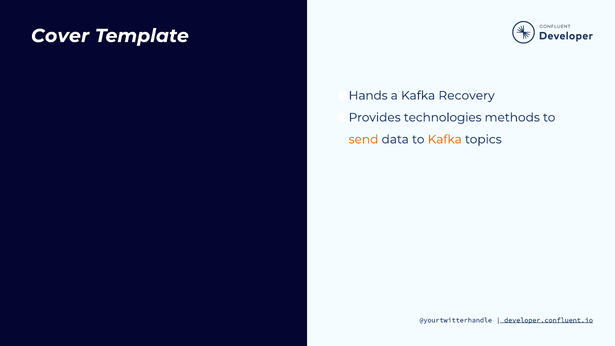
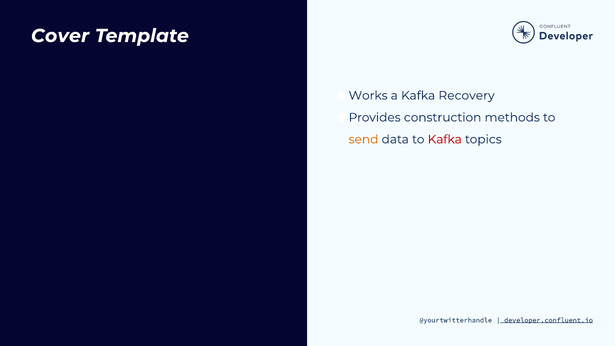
Hands: Hands -> Works
technologies: technologies -> construction
Kafka at (445, 139) colour: orange -> red
